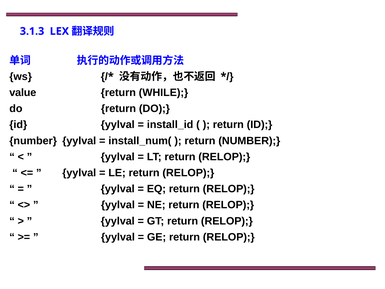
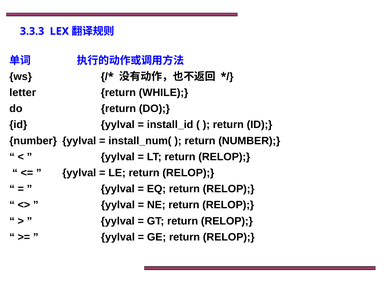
3.1.3: 3.1.3 -> 3.3.3
value: value -> letter
